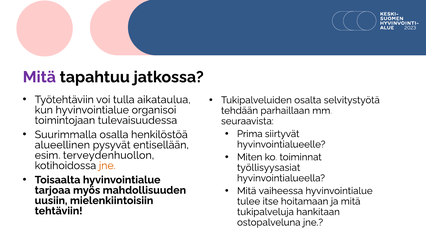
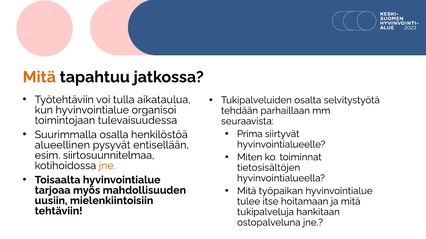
Mitä at (39, 77) colour: purple -> orange
terveydenhuollon: terveydenhuollon -> siirtosuunnitelmaa
työllisyysasiat: työllisyysasiat -> tietosisältöjen
vaiheessa: vaiheessa -> työpaikan
